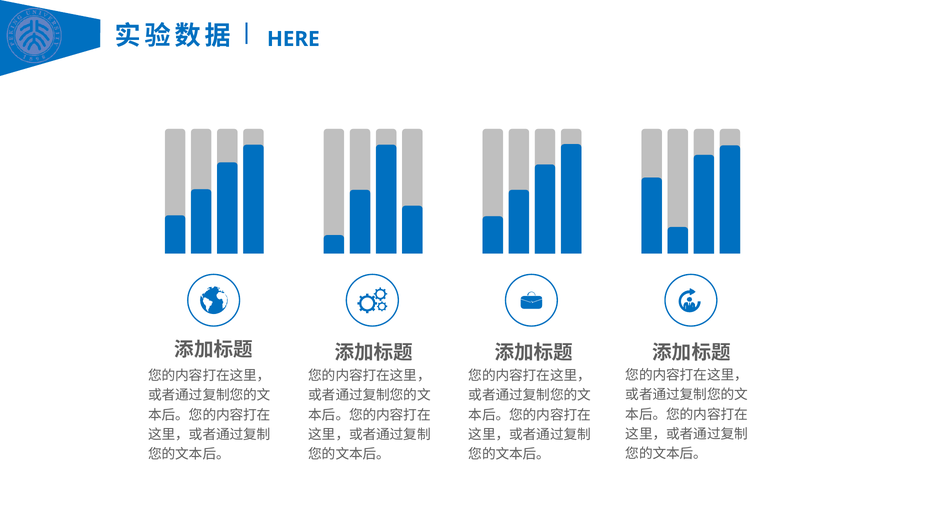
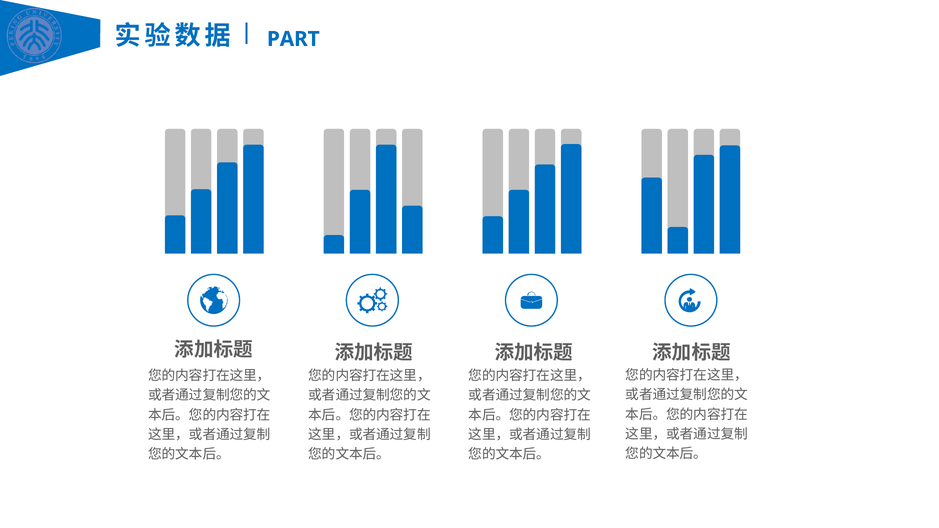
HERE: HERE -> PART
